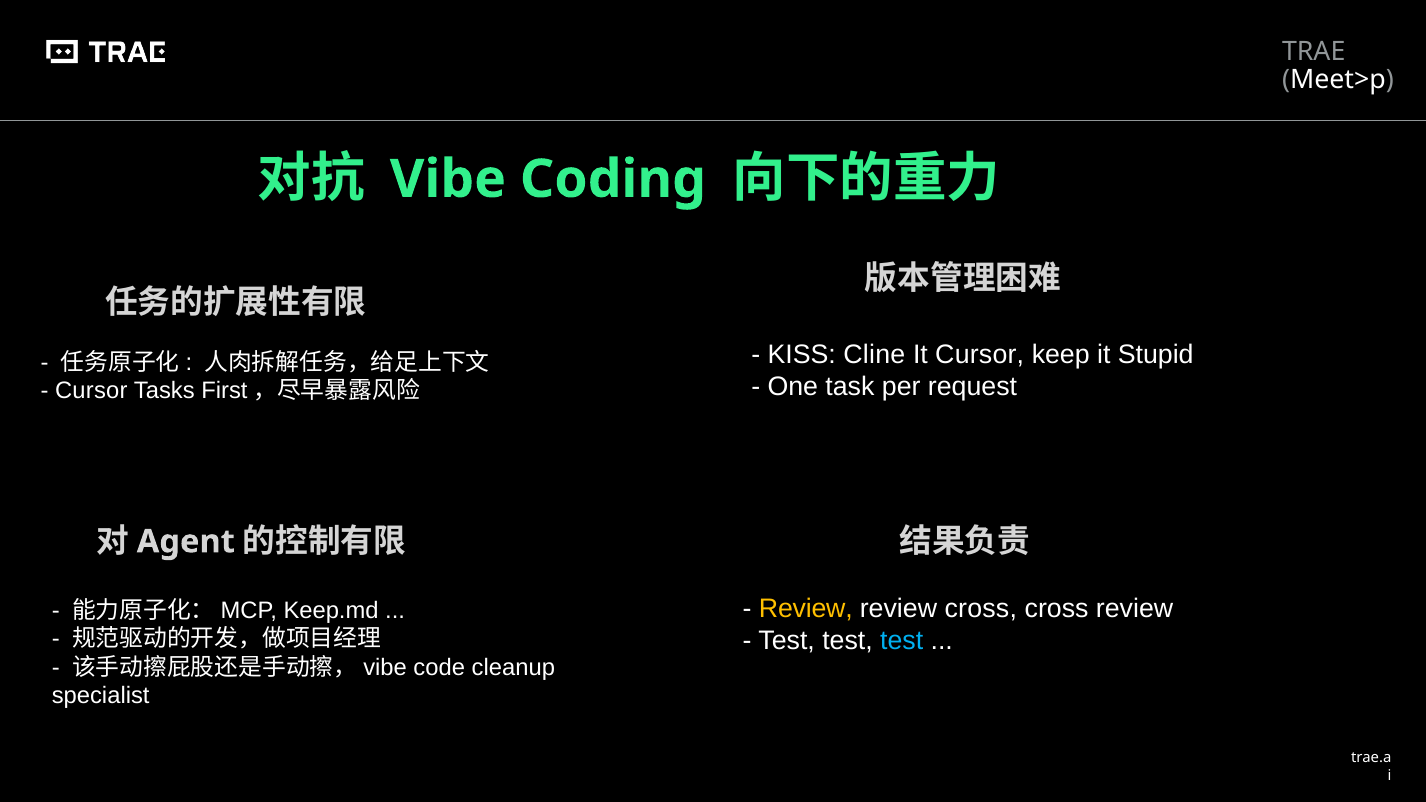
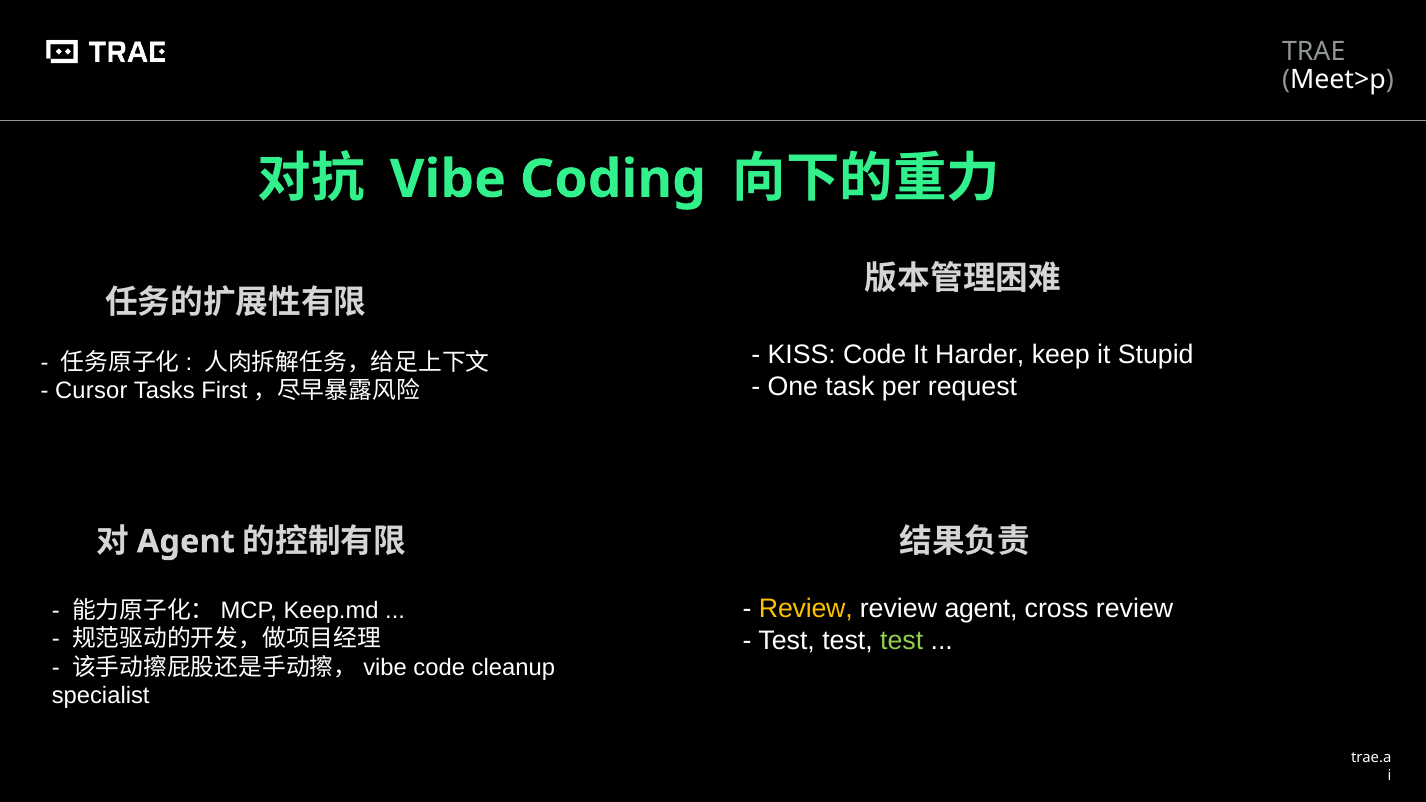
KISS Cline: Cline -> Code
It Cursor: Cursor -> Harder
review cross: cross -> agent
test at (902, 641) colour: light blue -> light green
